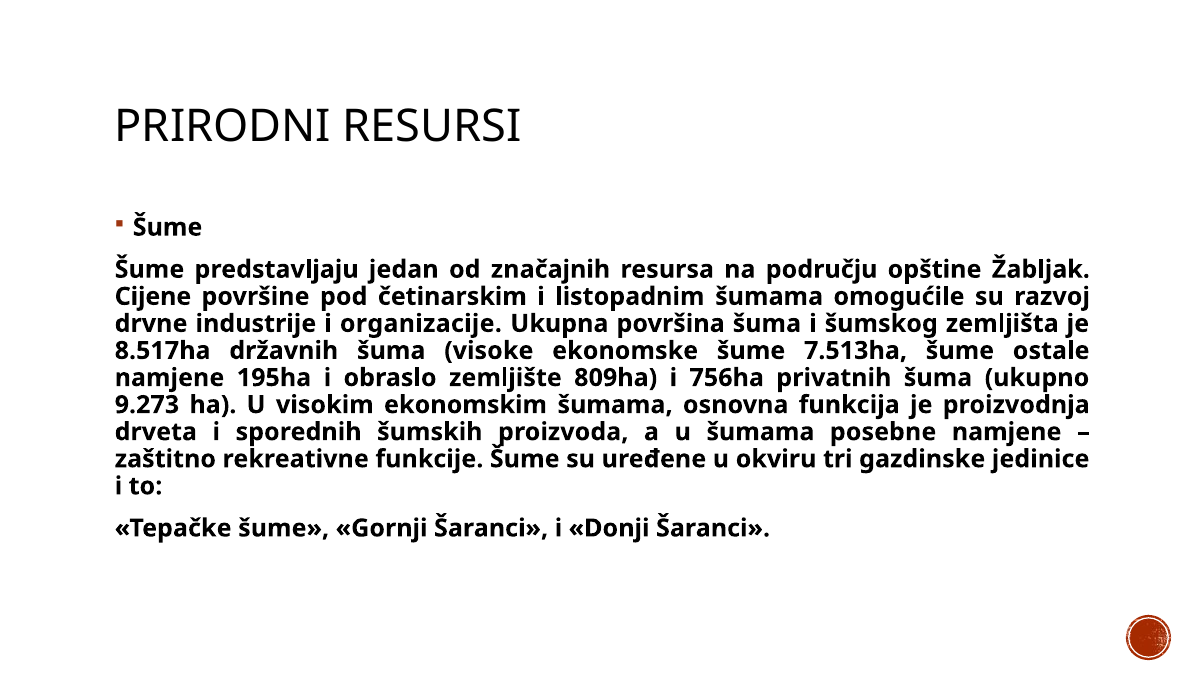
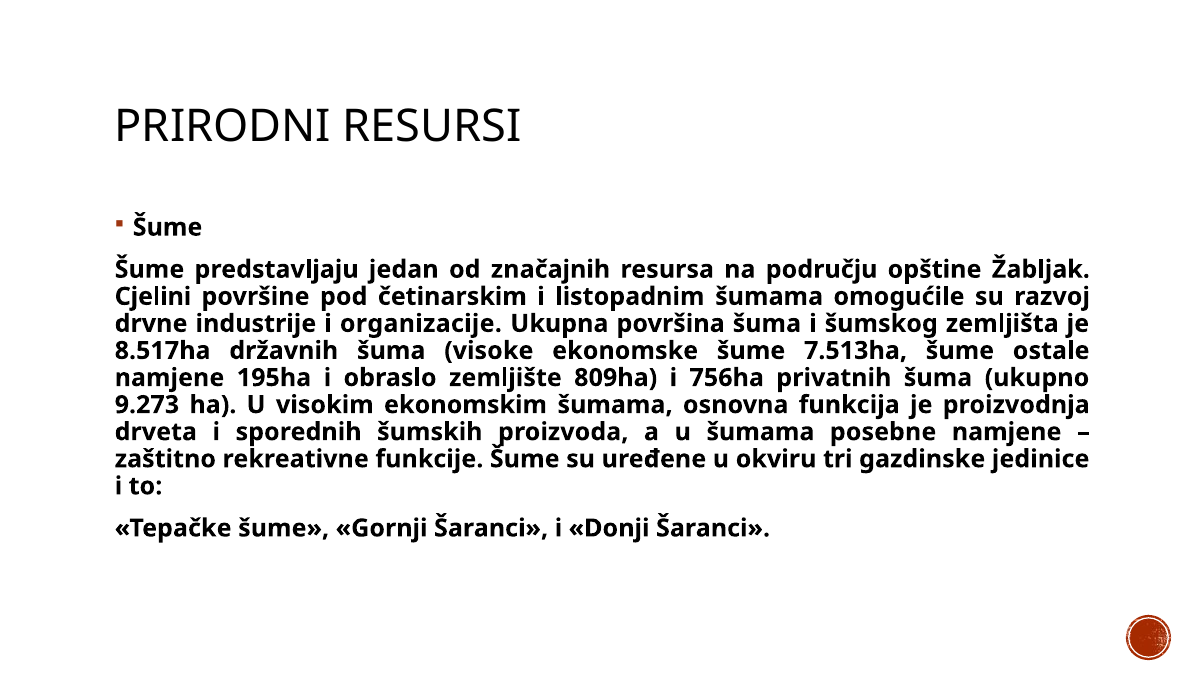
Cijene: Cijene -> Cjelini
